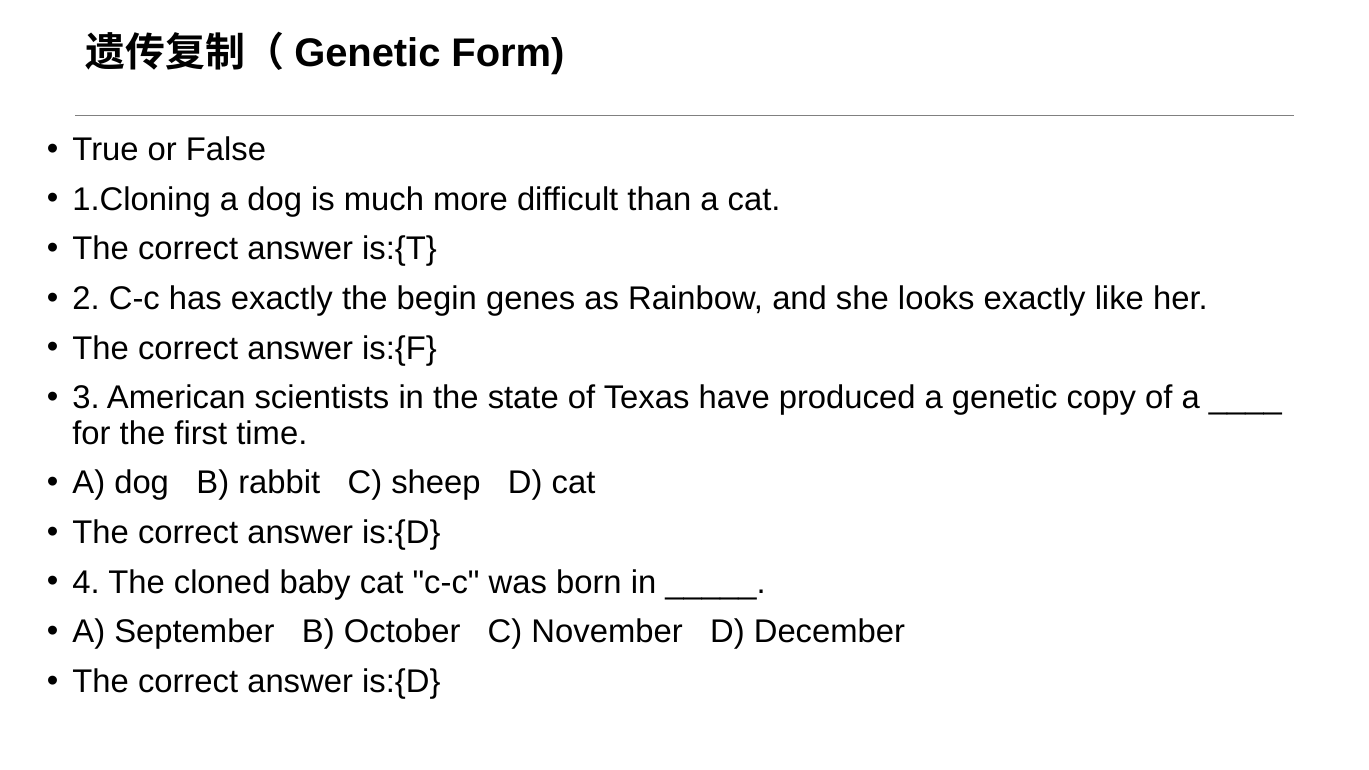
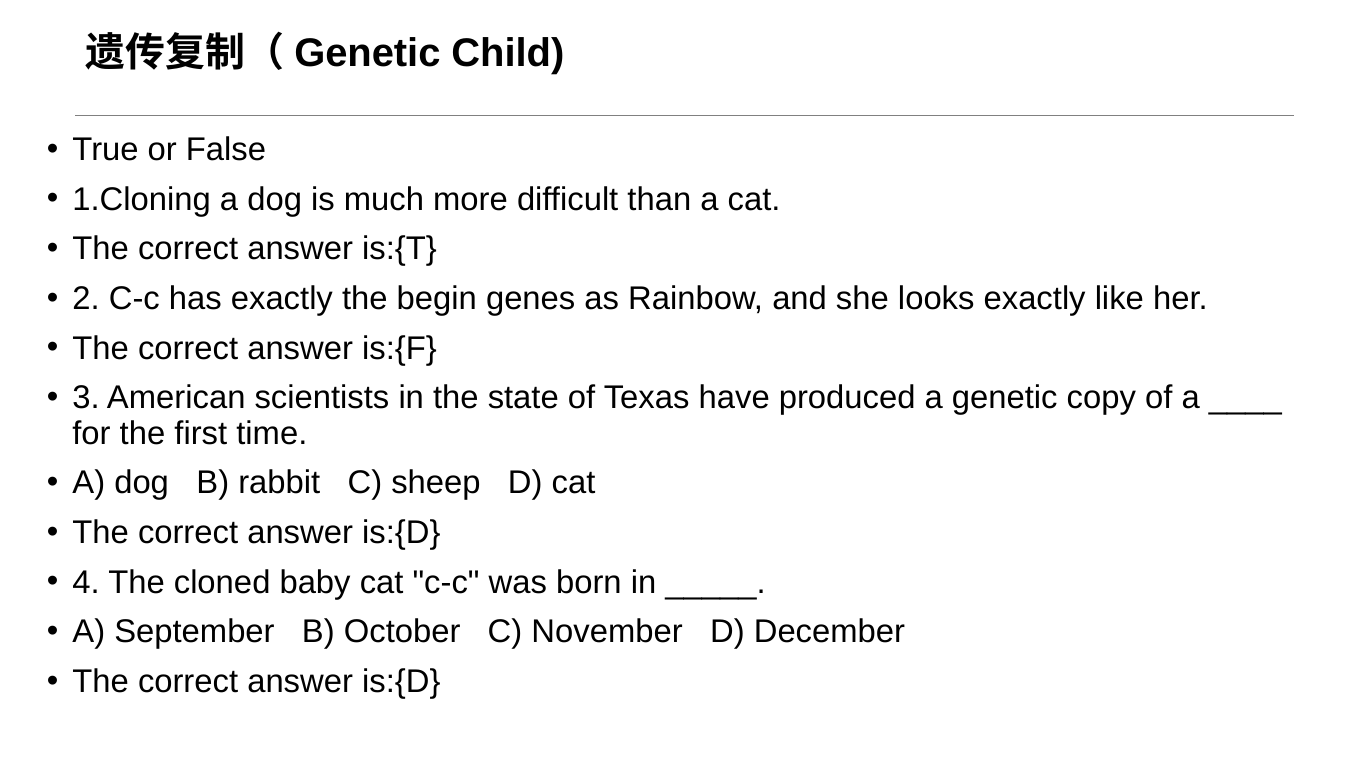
Form: Form -> Child
